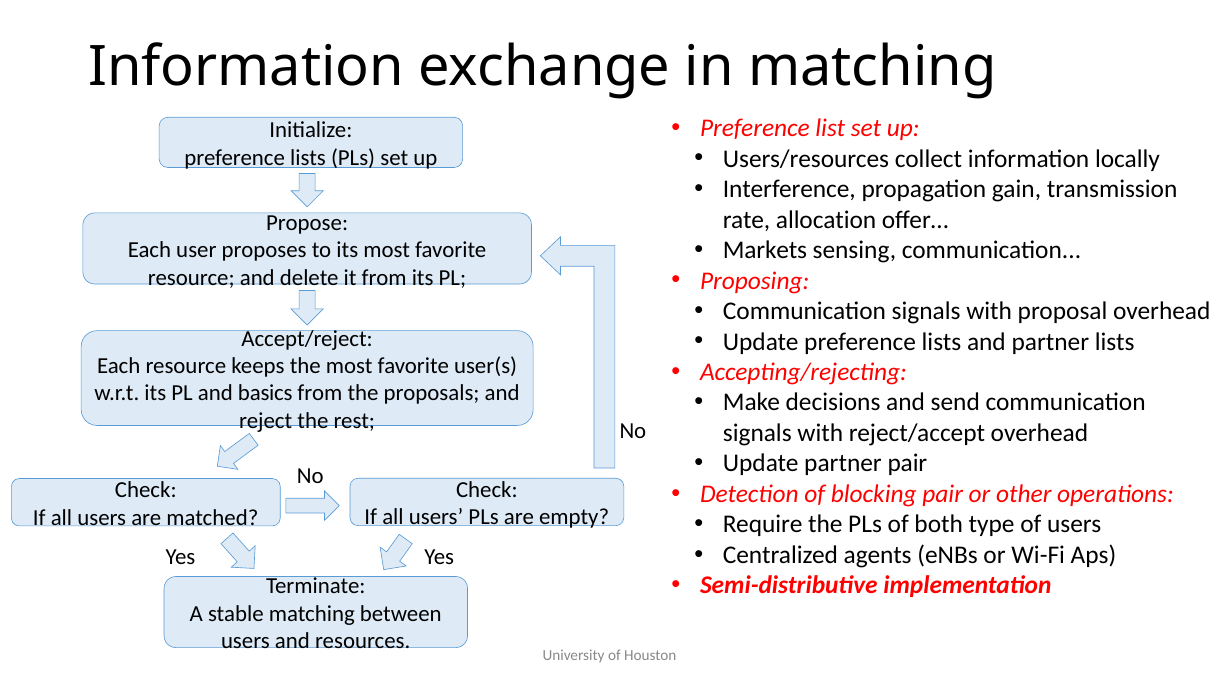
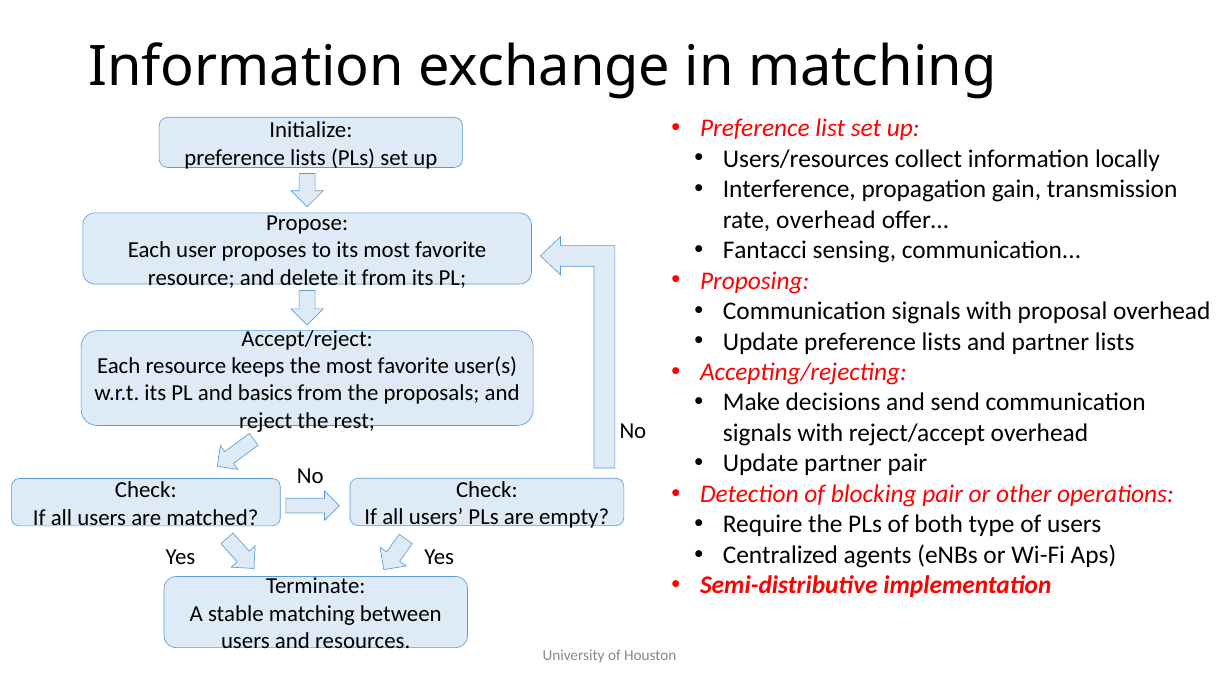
rate allocation: allocation -> overhead
Markets: Markets -> Fantacci
